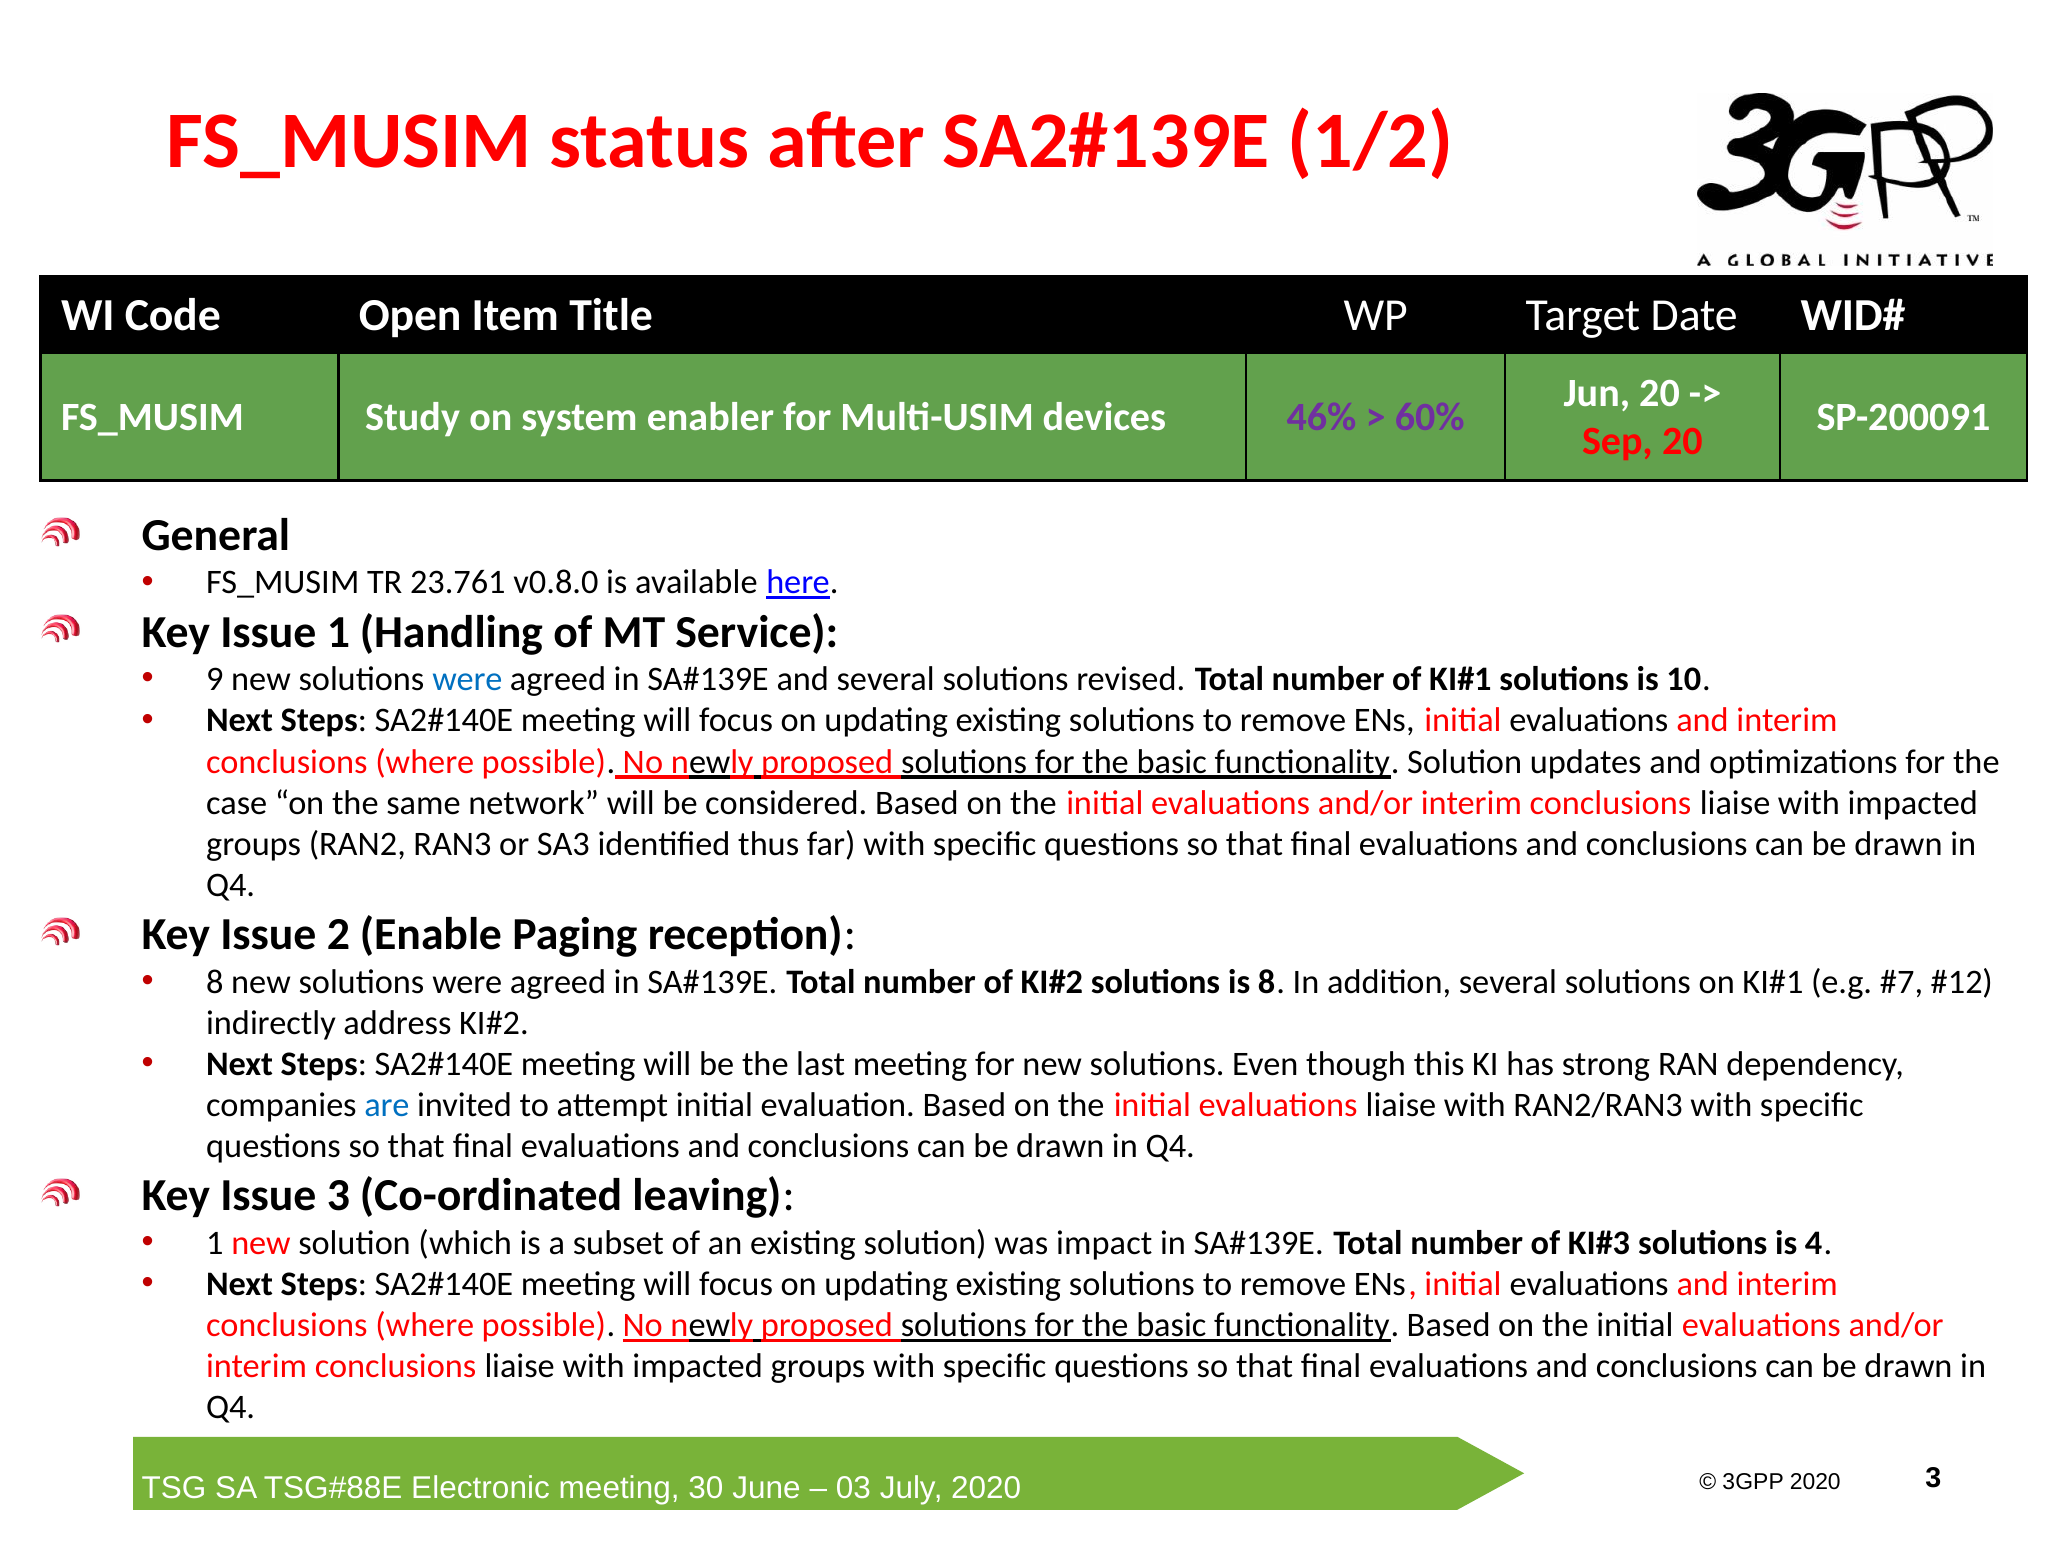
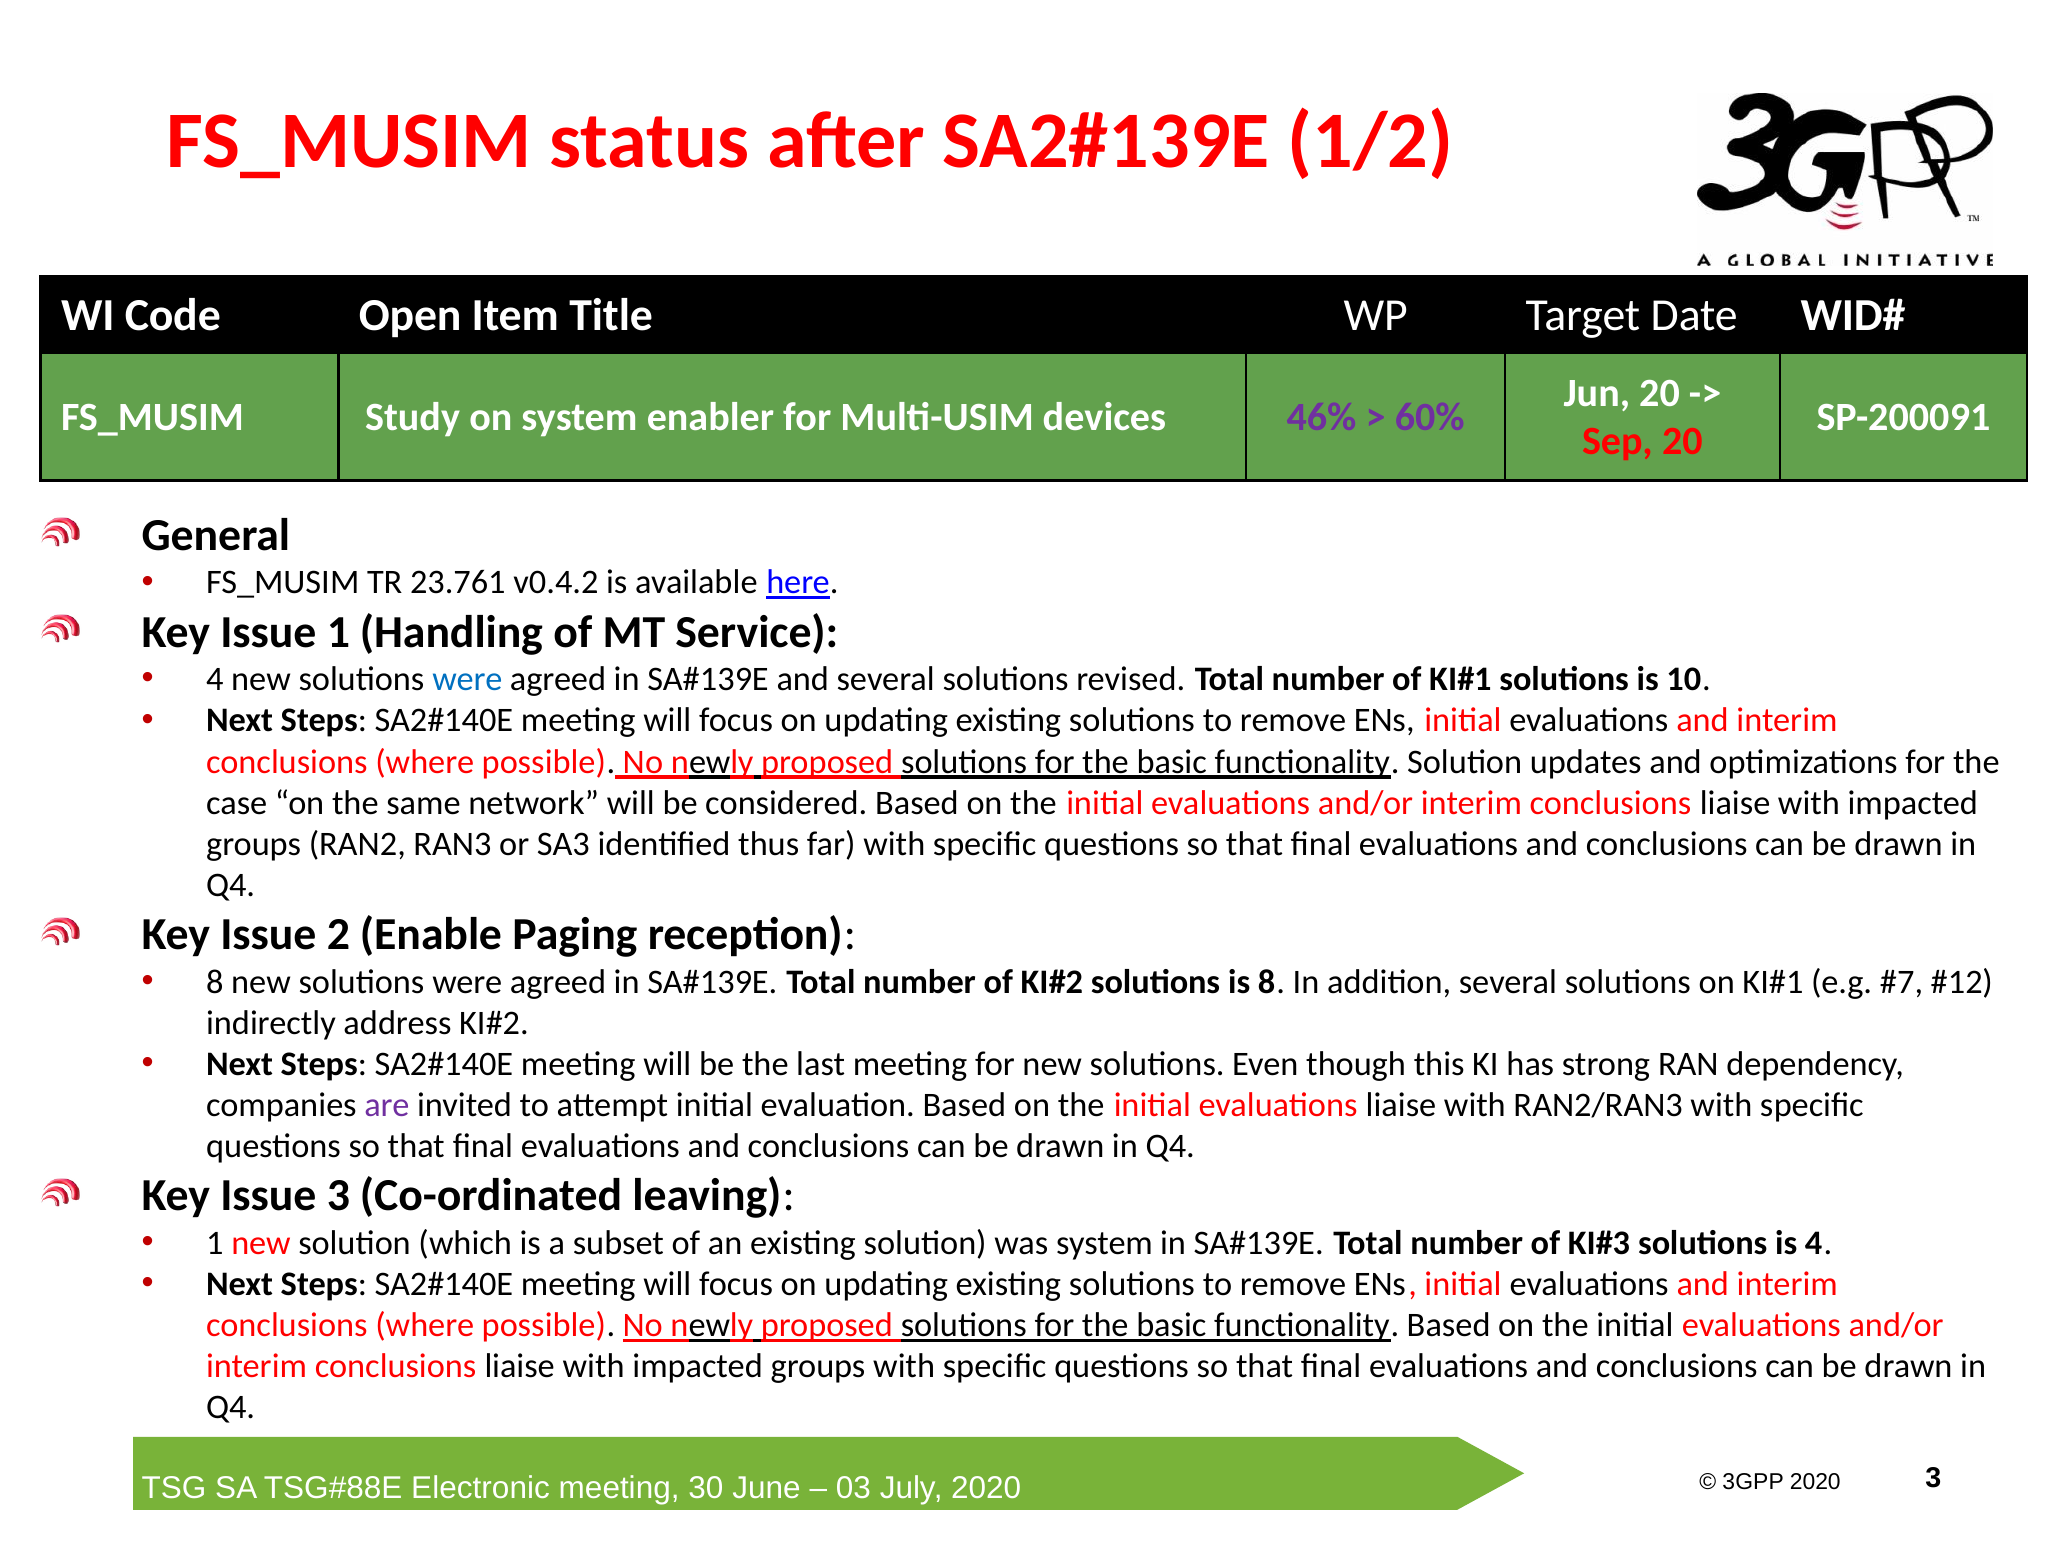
v0.8.0: v0.8.0 -> v0.4.2
9 at (215, 680): 9 -> 4
are colour: blue -> purple
was impact: impact -> system
